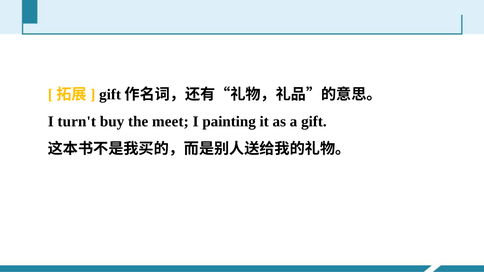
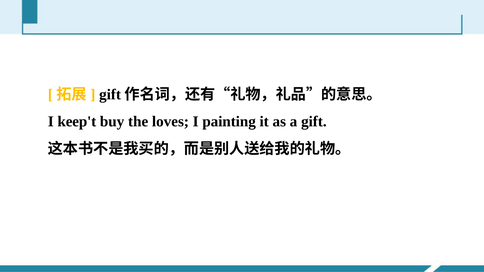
turn't: turn't -> keep't
meet: meet -> loves
